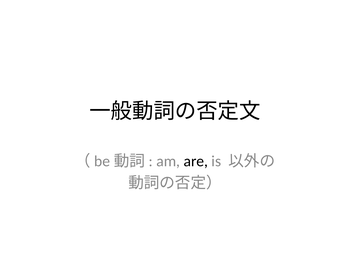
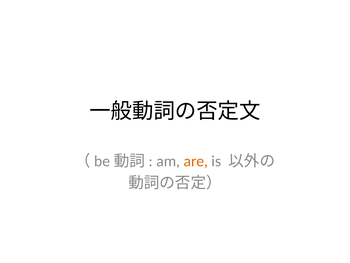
are colour: black -> orange
